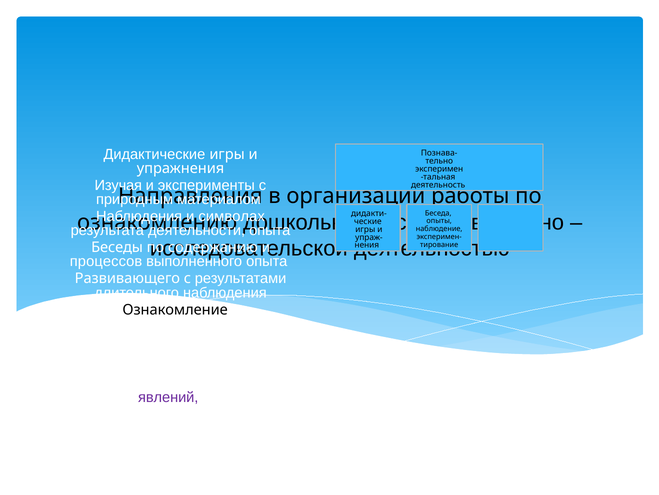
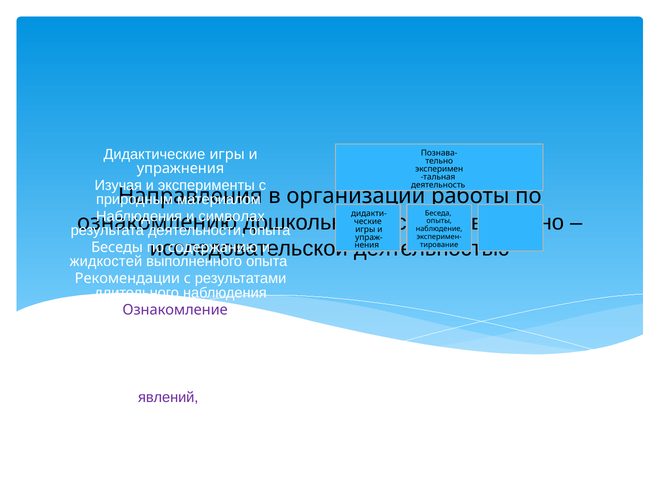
процессов: процессов -> жидкостей
Развивающего: Развивающего -> Рекомендации
Ознакомление colour: black -> purple
